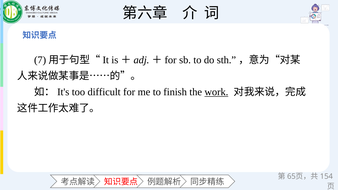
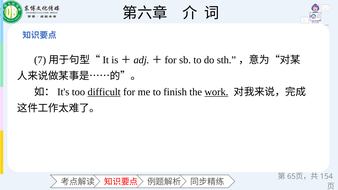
difficult underline: none -> present
